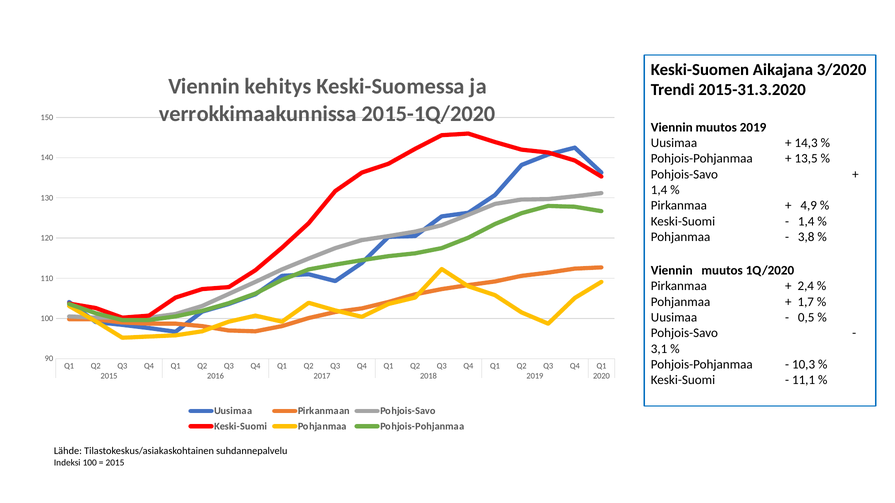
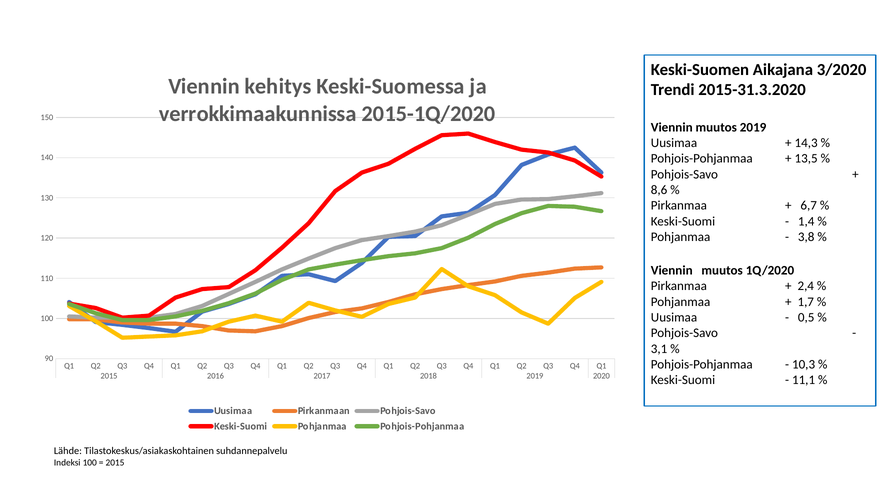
1,4 at (659, 190): 1,4 -> 8,6
4,9: 4,9 -> 6,7
